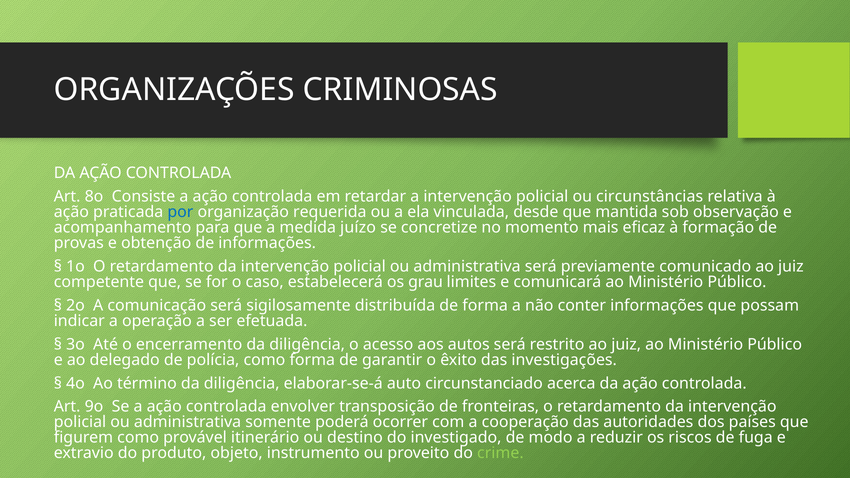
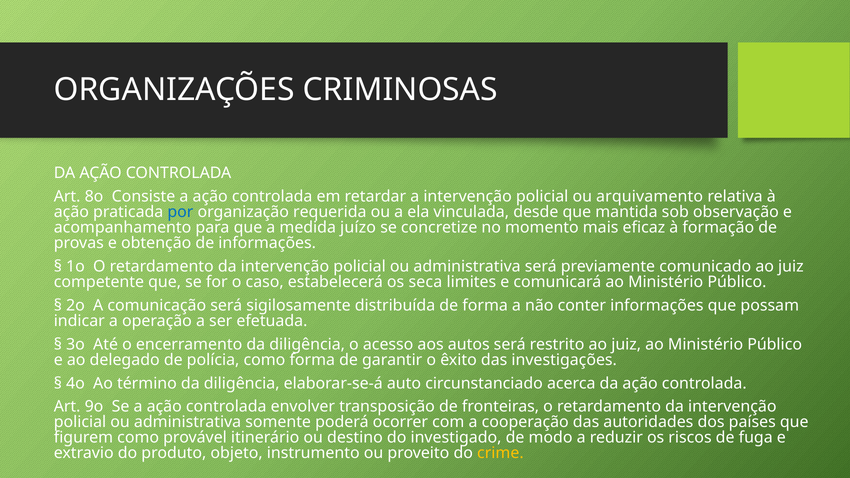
circunstâncias: circunstâncias -> arquivamento
grau: grau -> seca
crime colour: light green -> yellow
